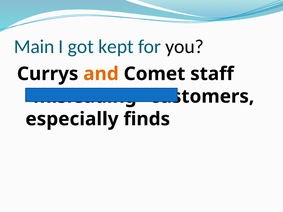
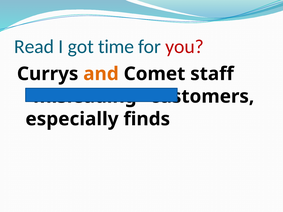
Main: Main -> Read
kept: kept -> time
you colour: black -> red
